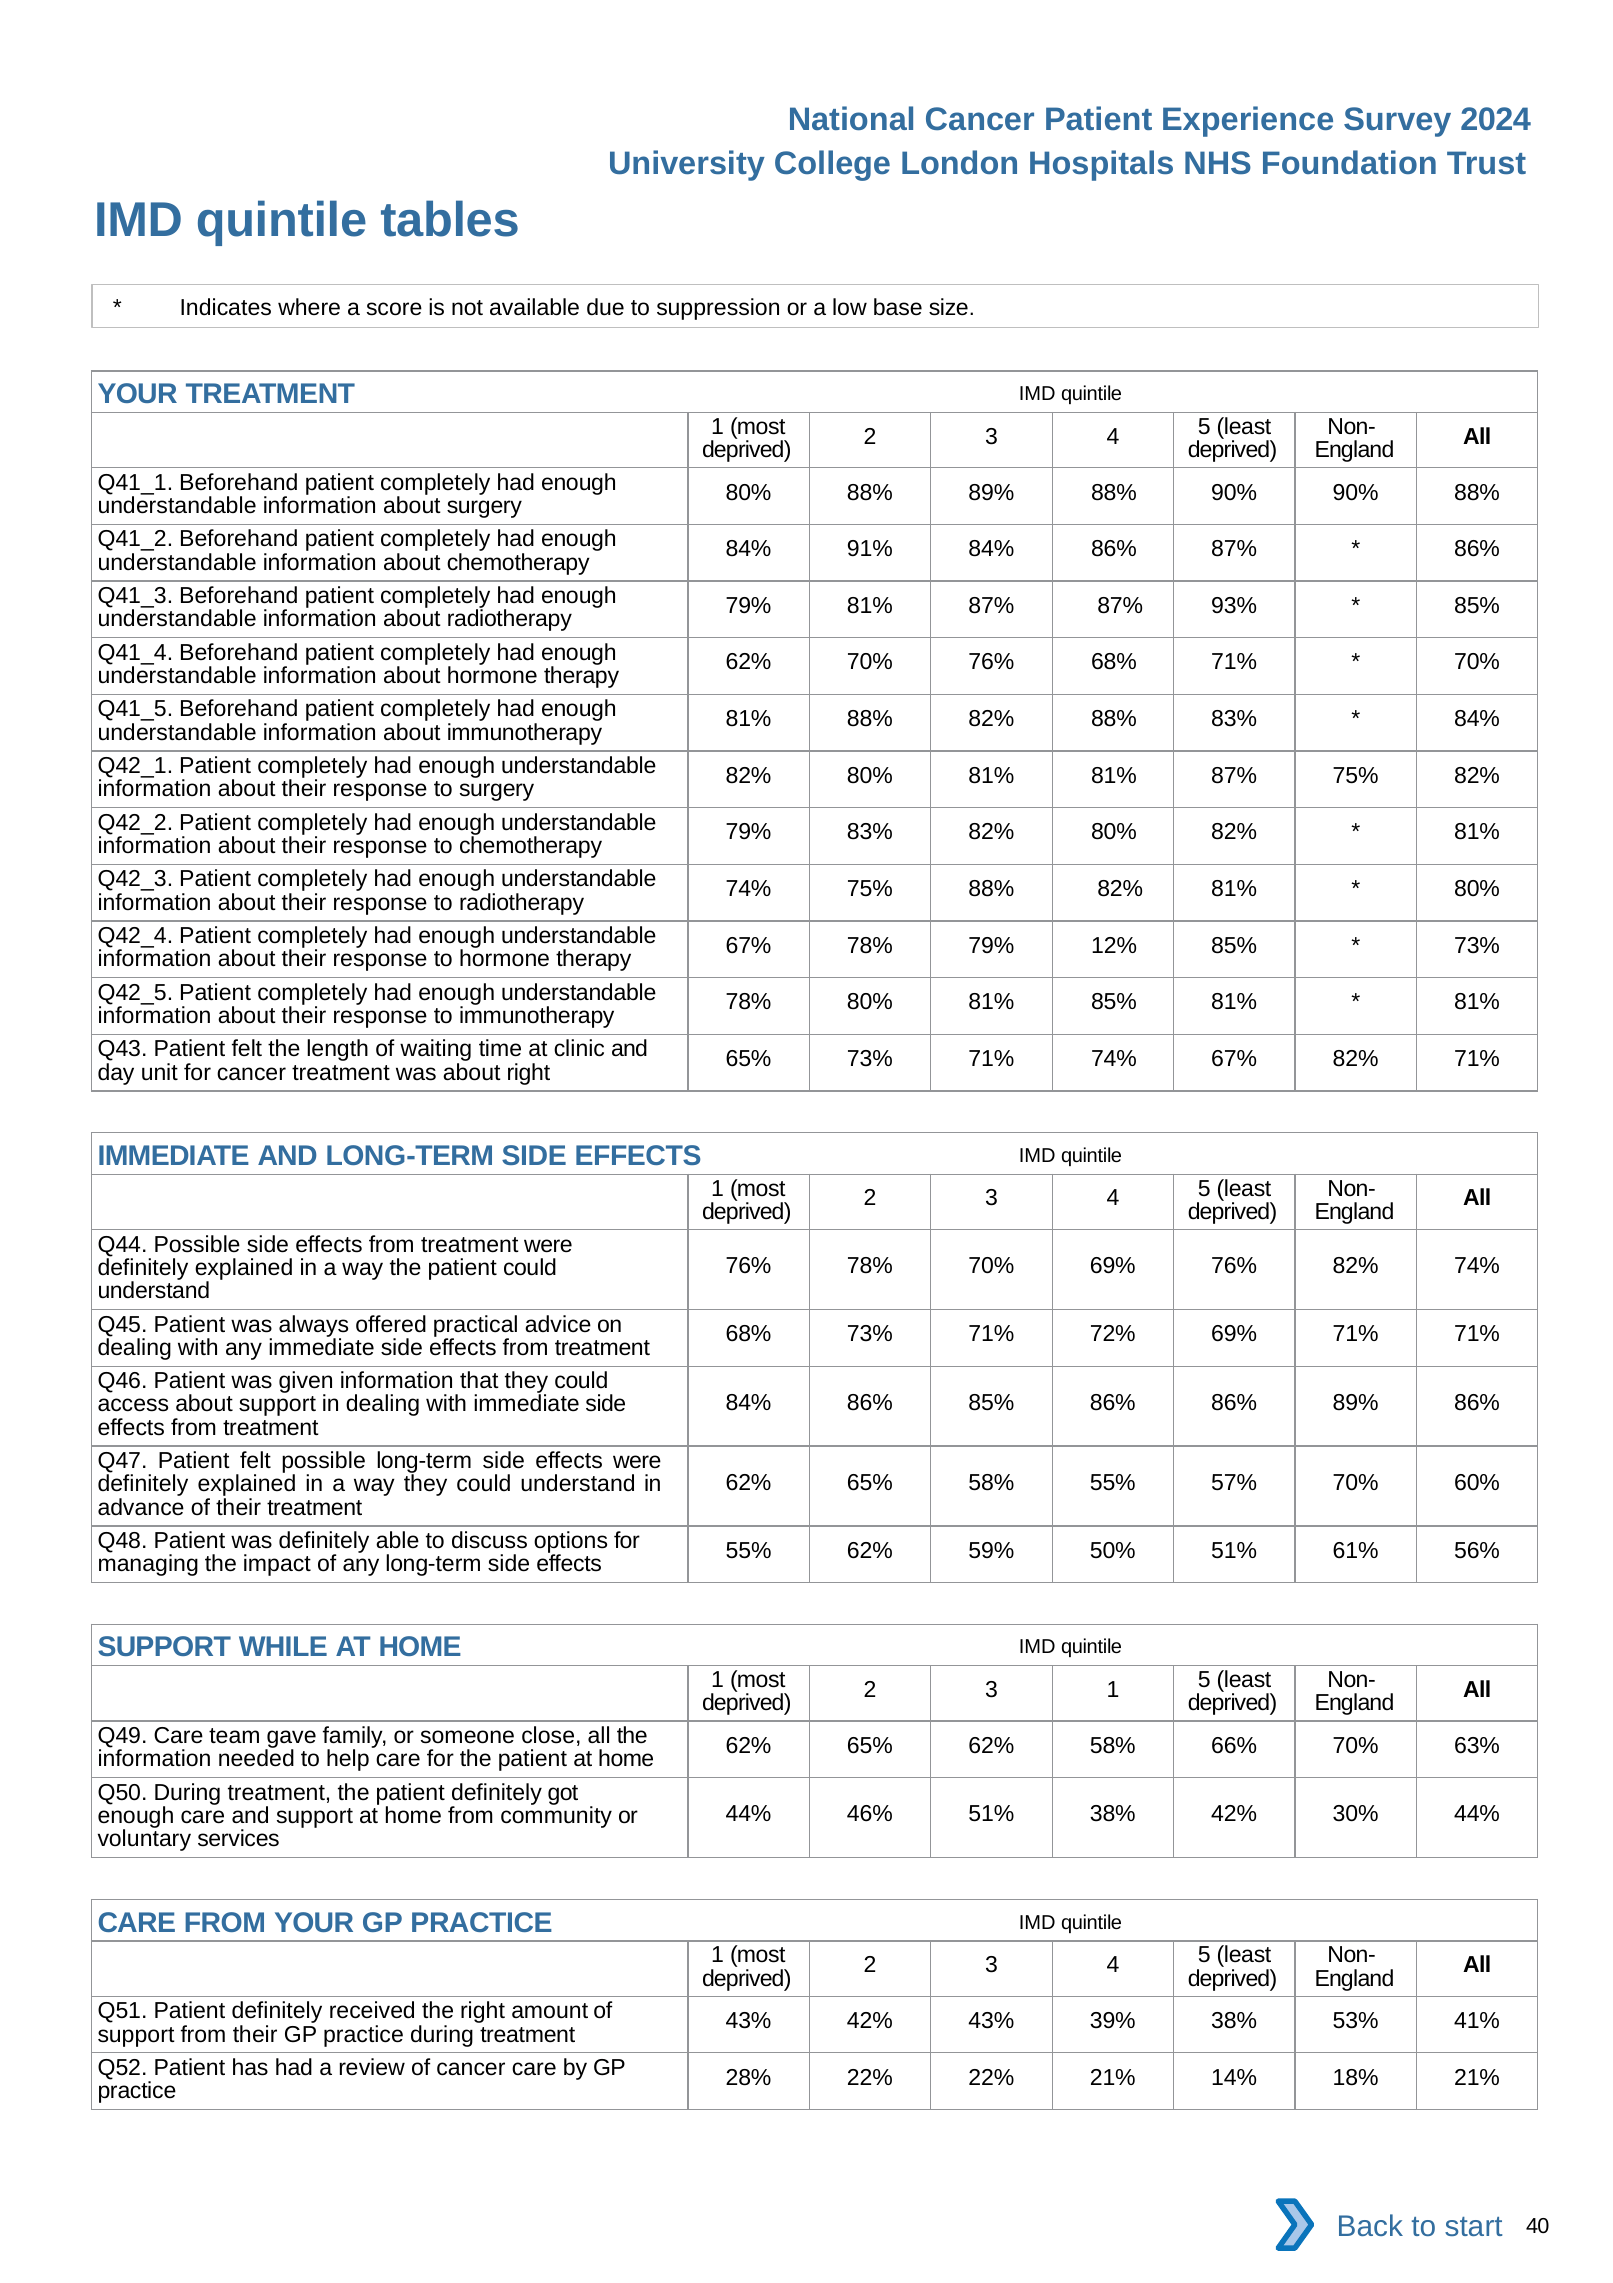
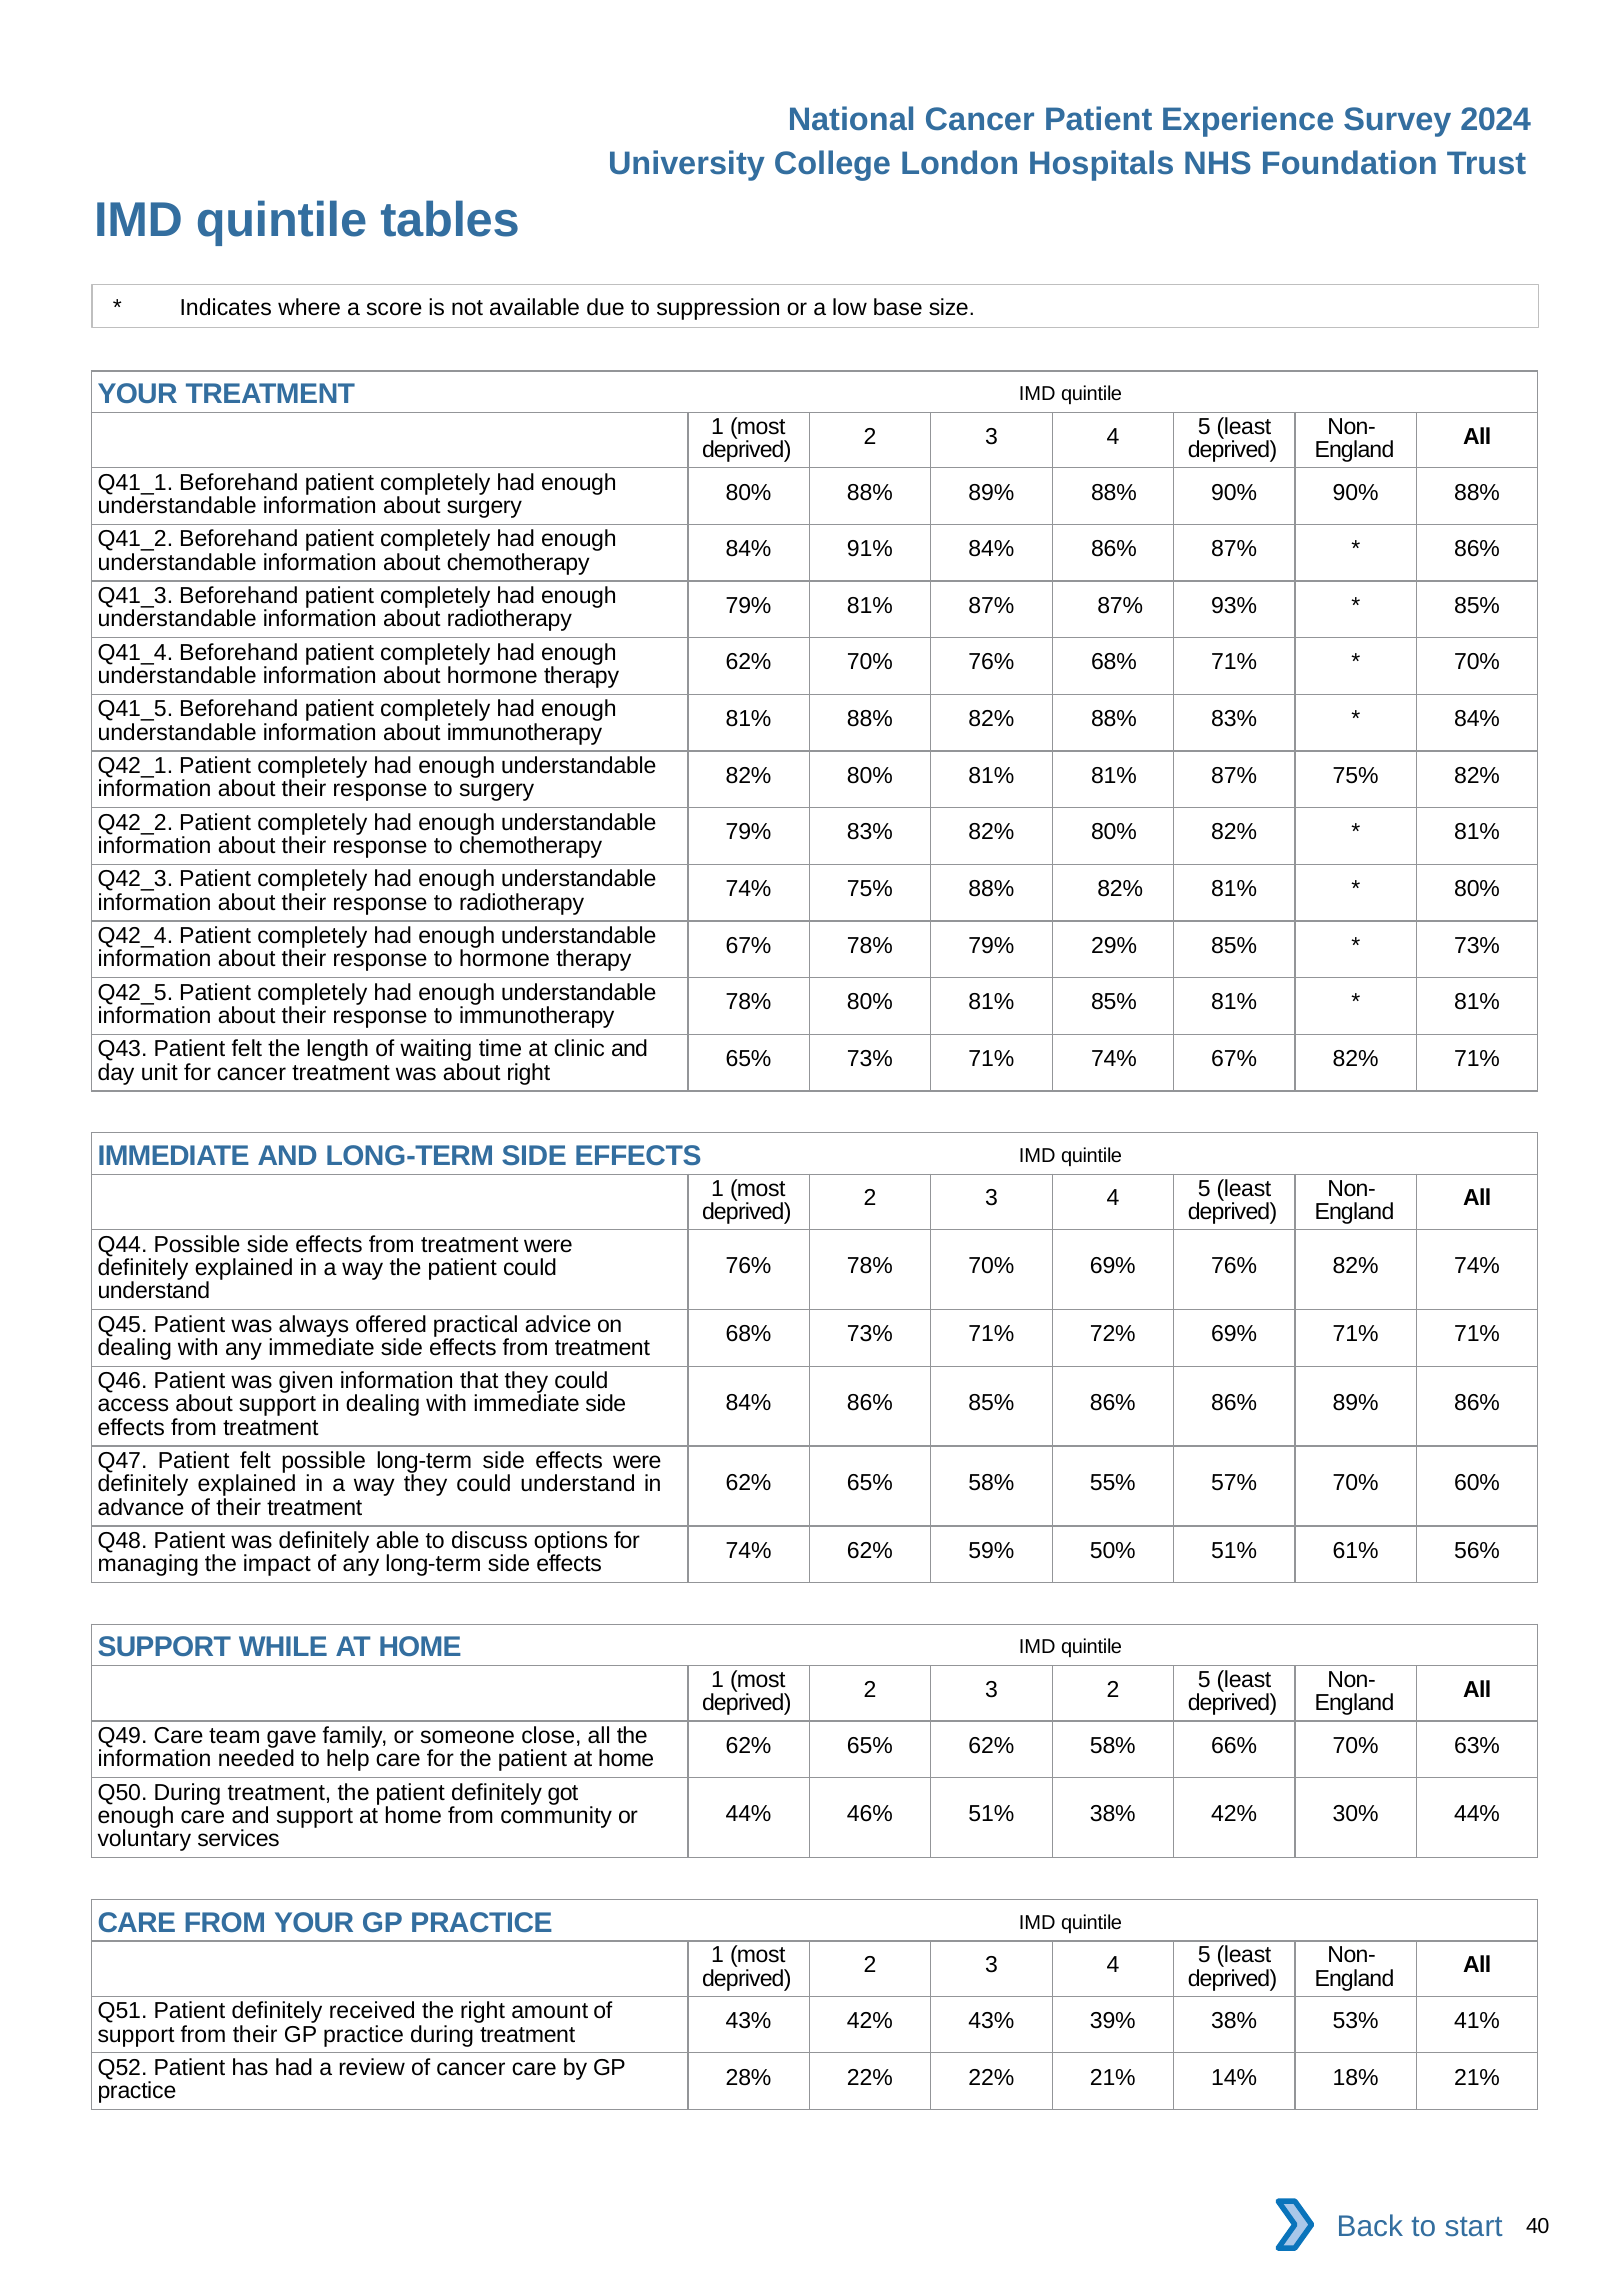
12%: 12% -> 29%
55% at (749, 1550): 55% -> 74%
3 1: 1 -> 2
